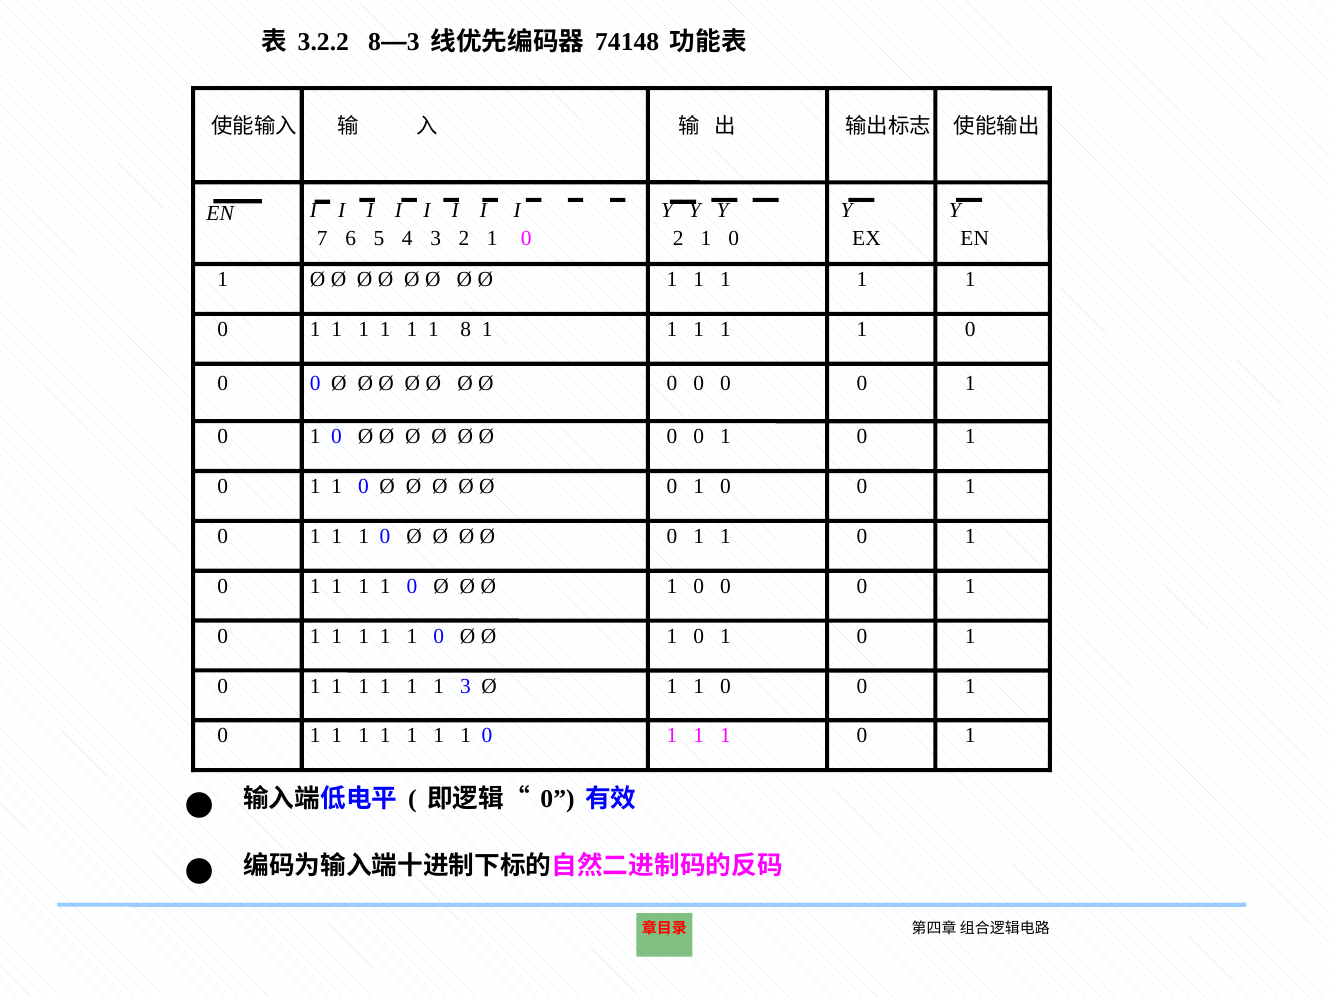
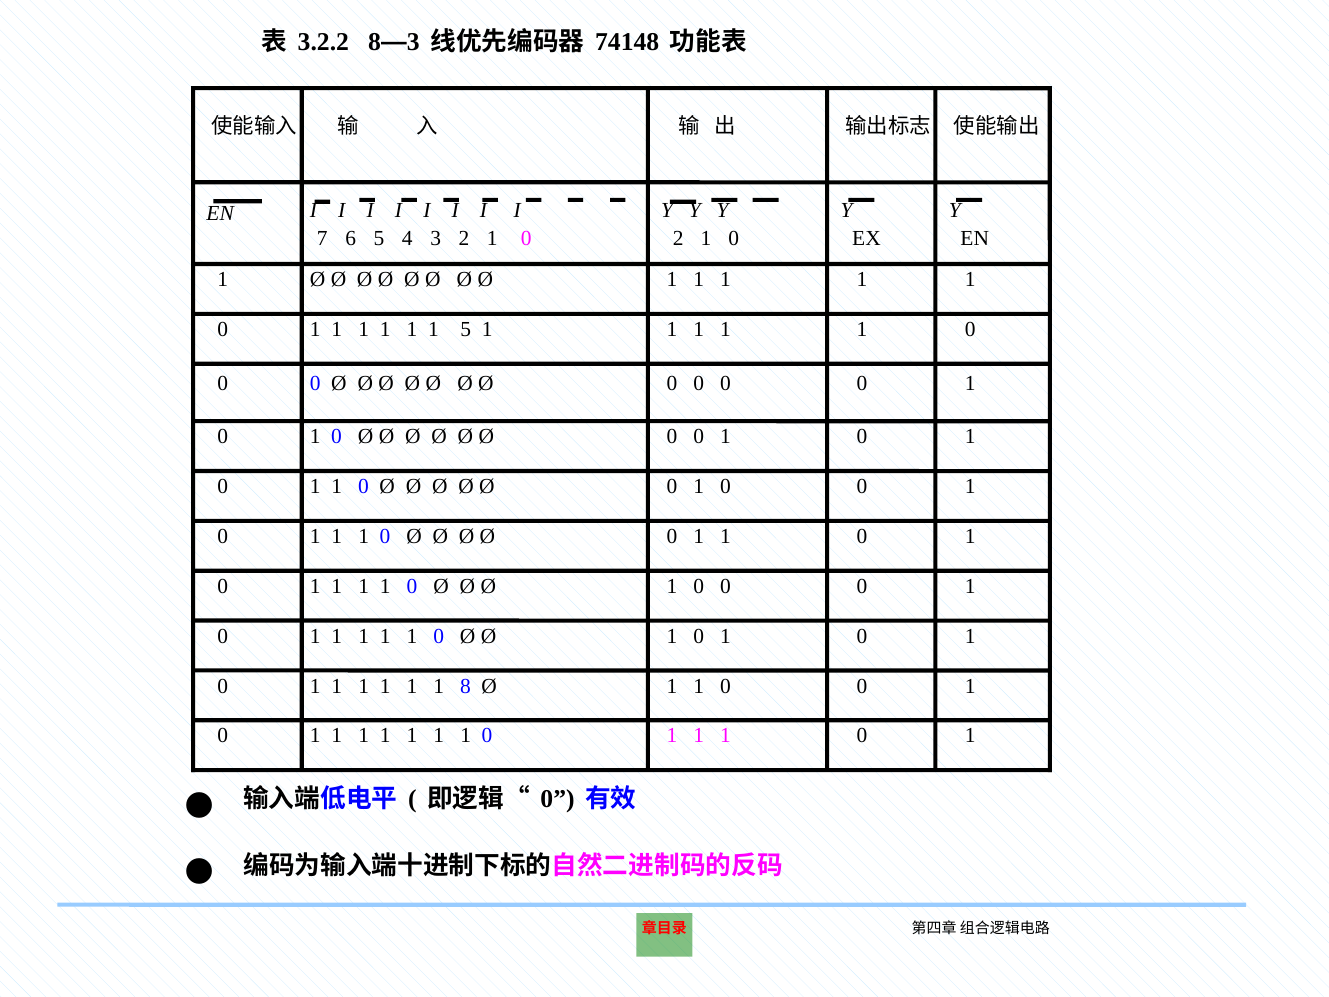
1 8: 8 -> 5
1 3: 3 -> 8
